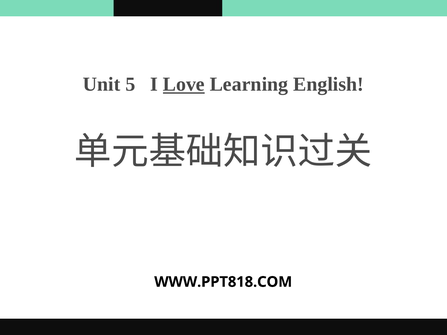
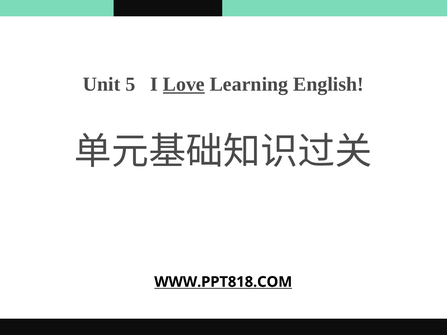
WWW.PPT818.COM underline: none -> present
